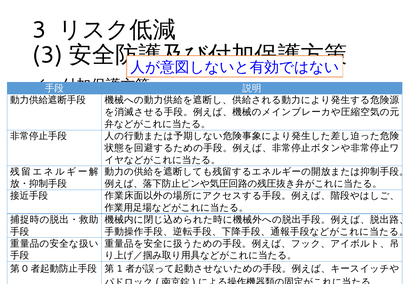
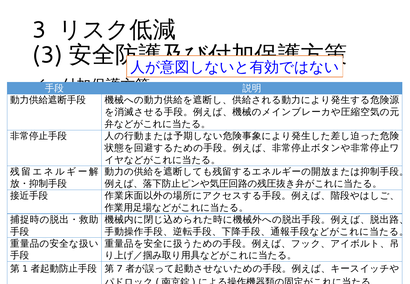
0: 0 -> 1
1: 1 -> 7
